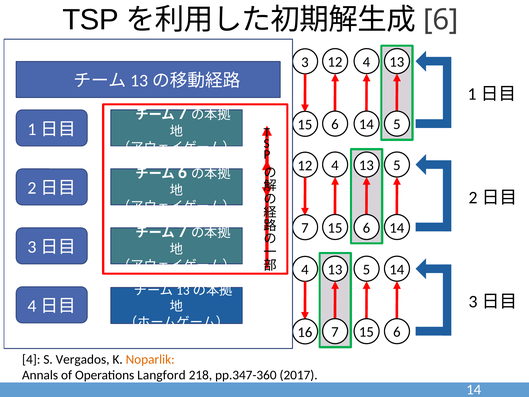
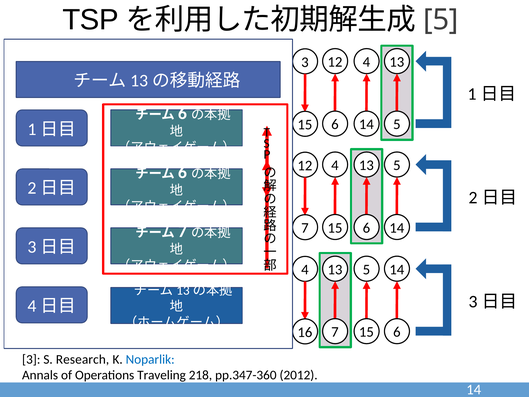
6 at (441, 20): 6 -> 5
7 at (182, 113): 7 -> 6
4 at (31, 359): 4 -> 3
Vergados: Vergados -> Research
Noparlik colour: orange -> blue
Langford: Langford -> Traveling
2017: 2017 -> 2012
